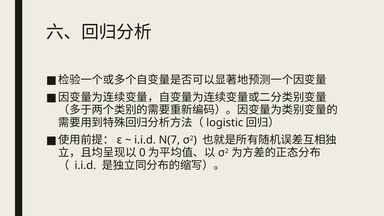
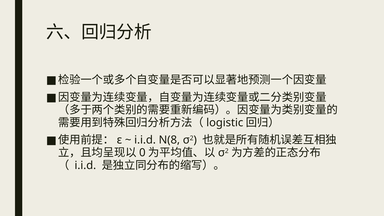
N(7: N(7 -> N(8
